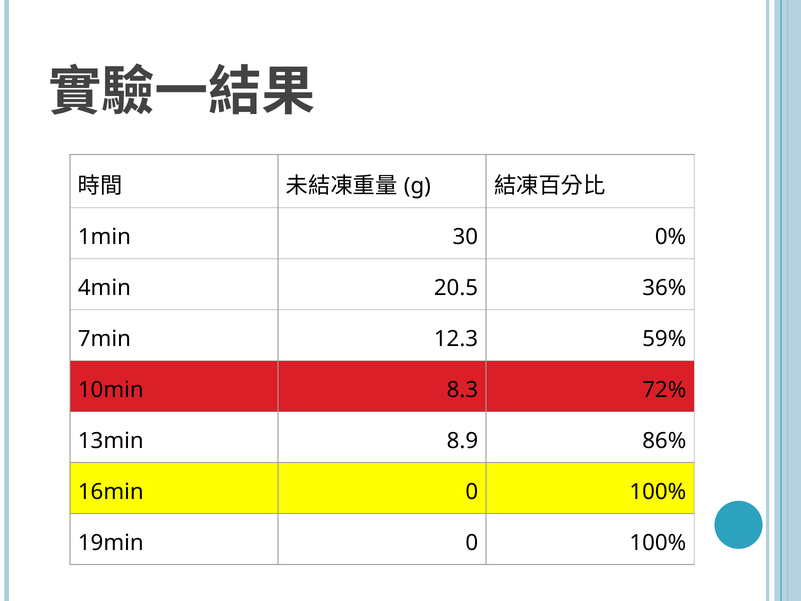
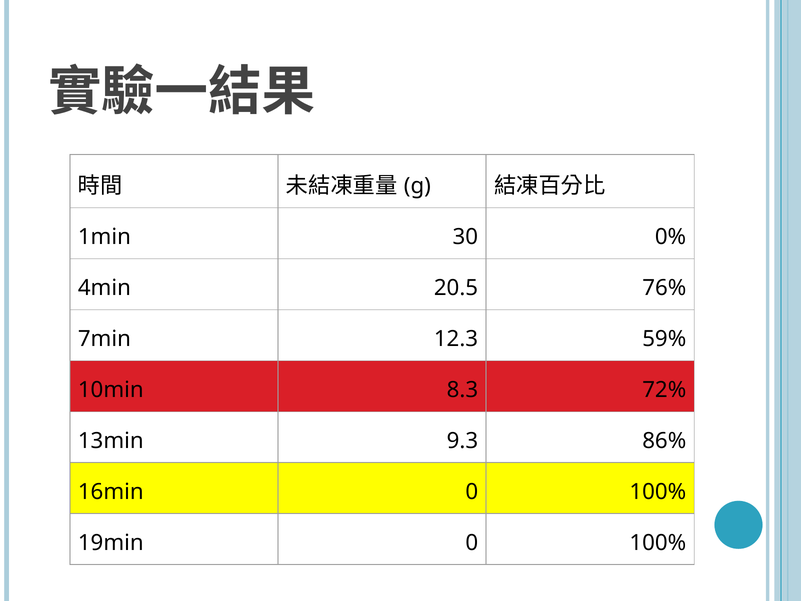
36%: 36% -> 76%
8.9: 8.9 -> 9.3
